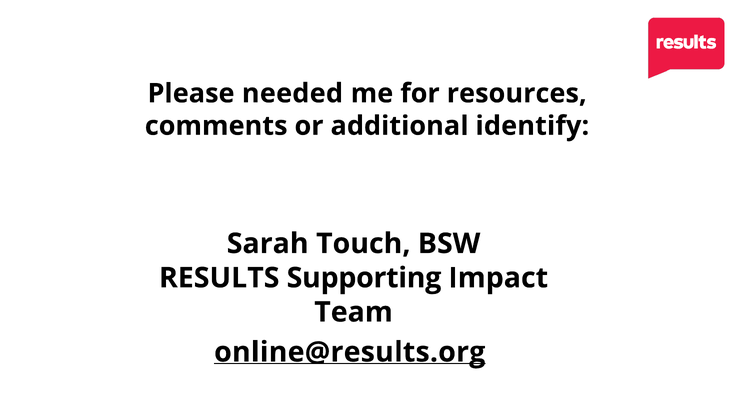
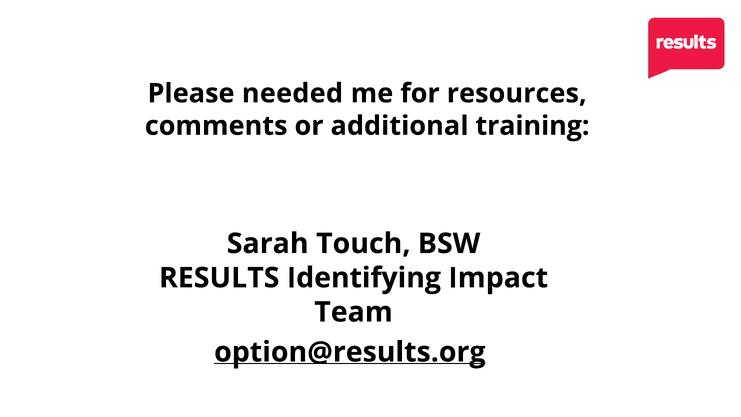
identify: identify -> training
Supporting: Supporting -> Identifying
online@results.org: online@results.org -> option@results.org
